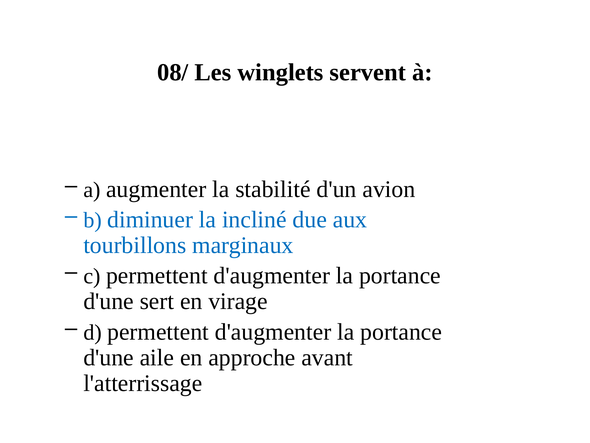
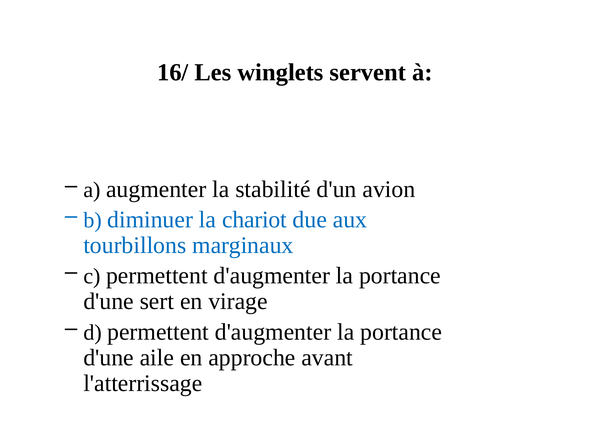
08/: 08/ -> 16/
incliné: incliné -> chariot
